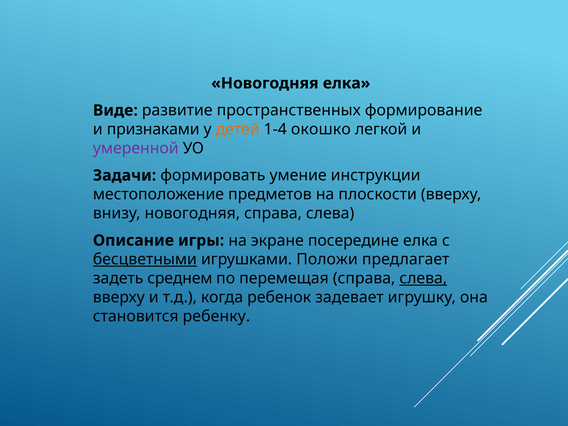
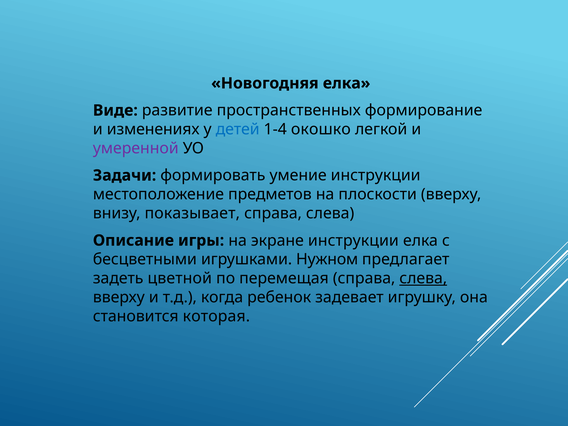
признаками: признаками -> изменениях
детей colour: orange -> blue
внизу новогодняя: новогодняя -> показывает
экране посередине: посередине -> инструкции
бесцветными underline: present -> none
Положи: Положи -> Нужном
среднем: среднем -> цветной
ребенку: ребенку -> которая
